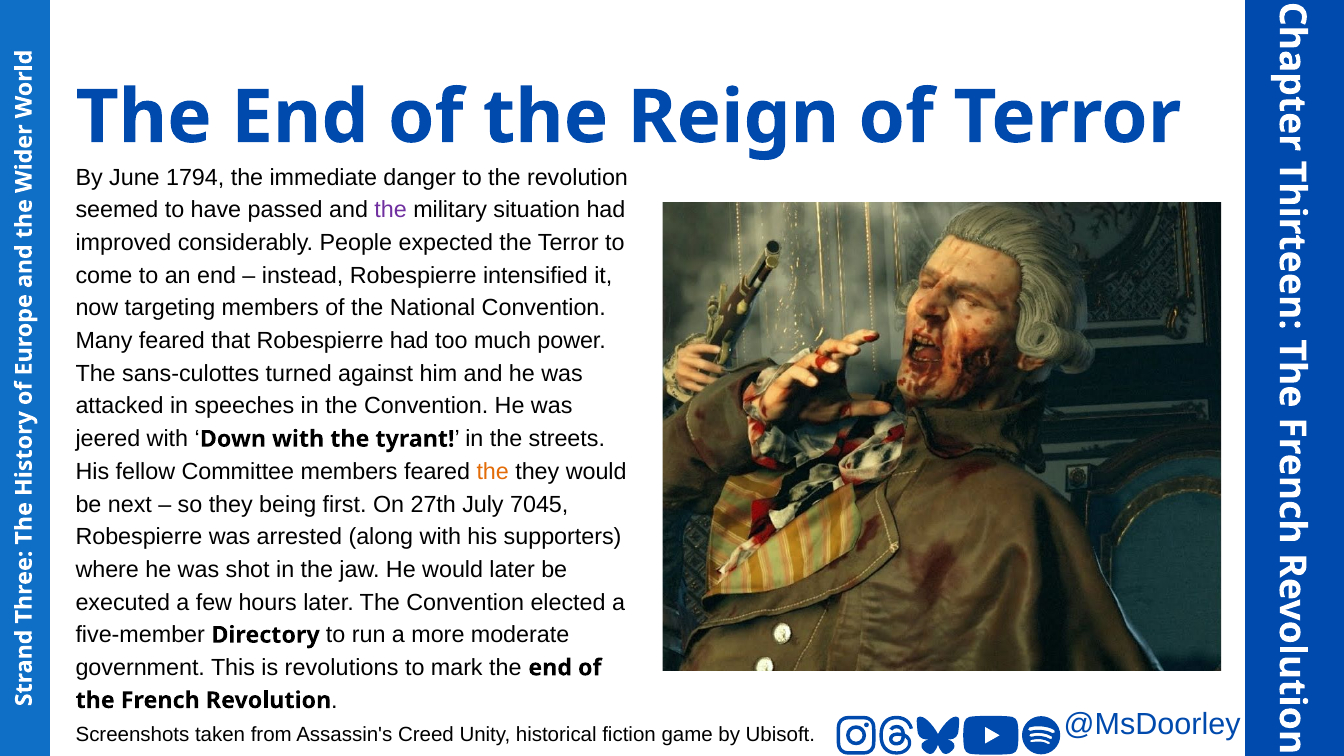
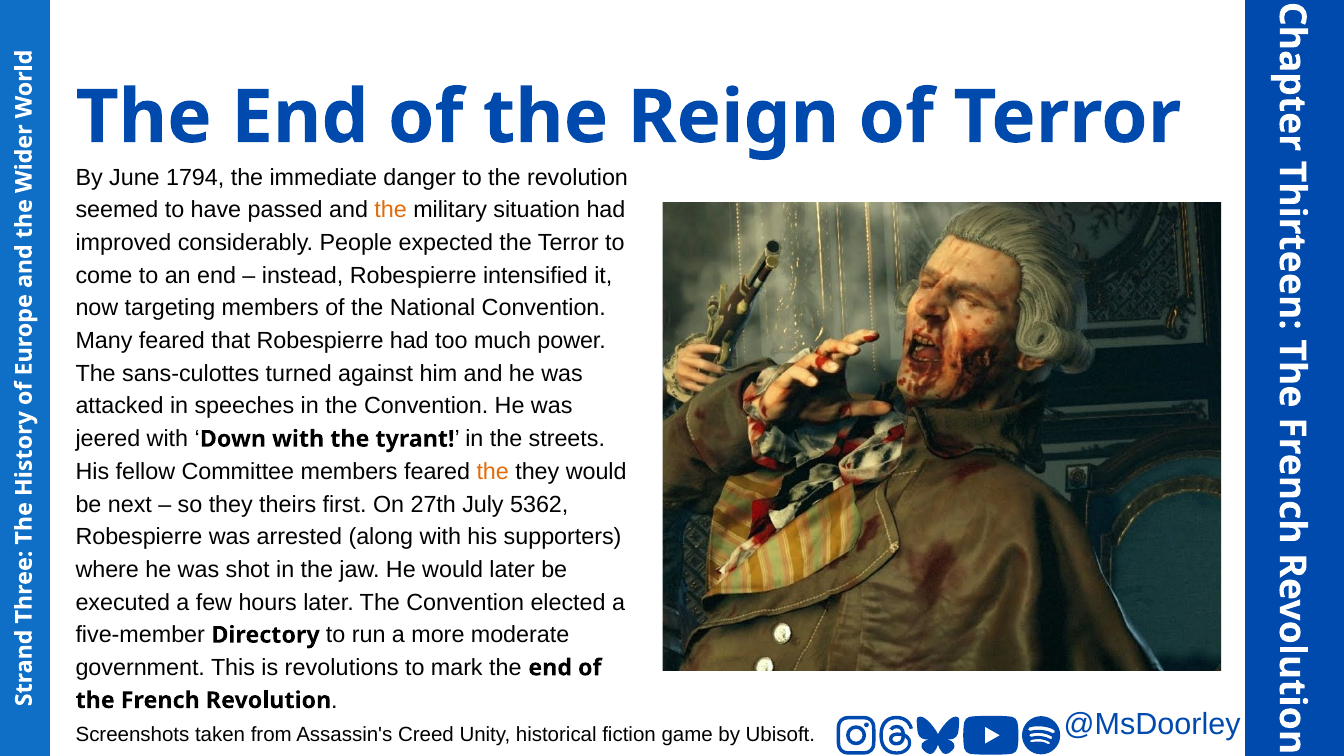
the at (391, 210) colour: purple -> orange
being: being -> theirs
7045: 7045 -> 5362
